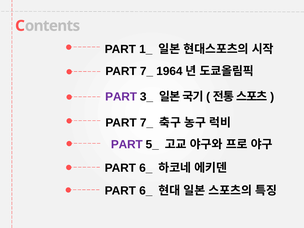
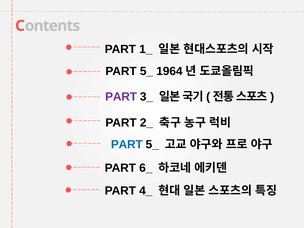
7_ at (146, 71): 7_ -> 5_
7_ at (146, 123): 7_ -> 2_
PART at (127, 145) colour: purple -> blue
6_ at (146, 191): 6_ -> 4_
